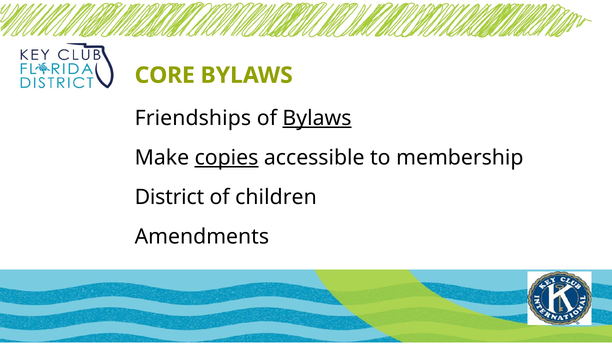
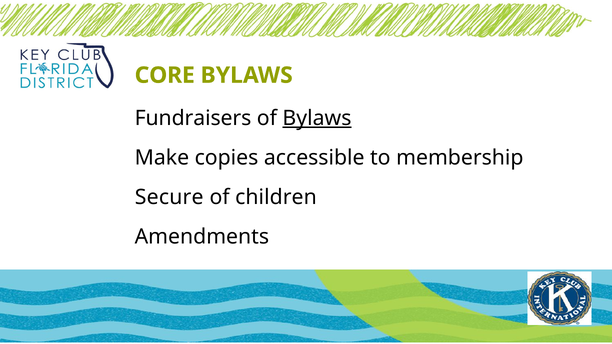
Friendships: Friendships -> Fundraisers
copies underline: present -> none
District: District -> Secure
